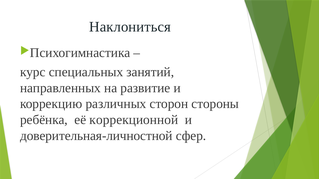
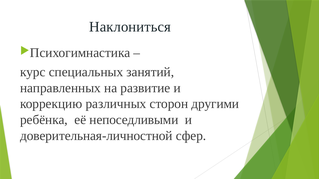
стороны: стороны -> другими
коррекционной: коррекционной -> непоседливыми
